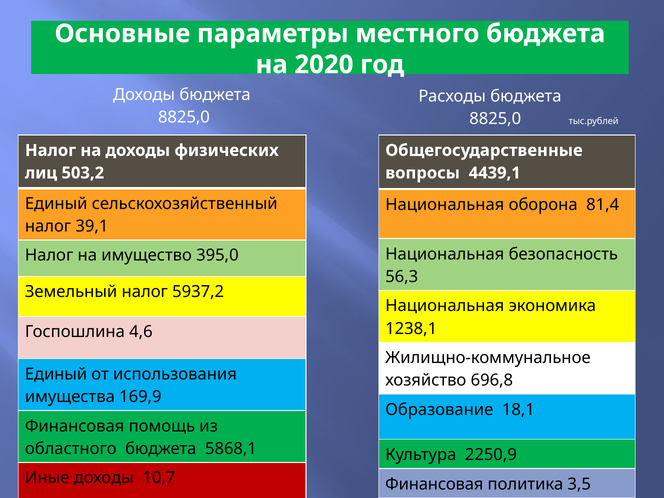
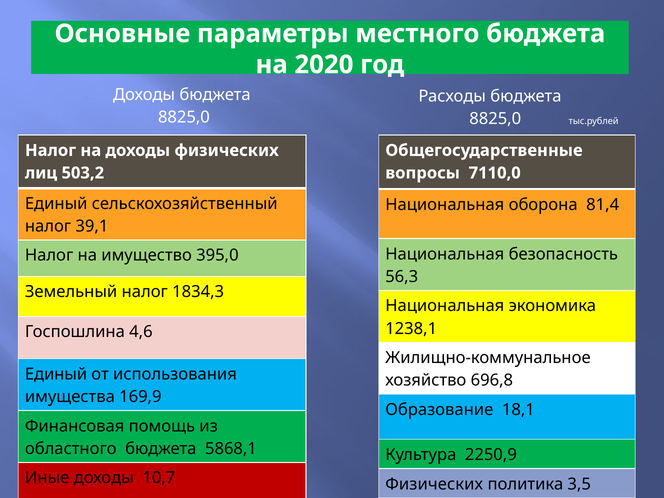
4439,1: 4439,1 -> 7110,0
5937,2: 5937,2 -> 1834,3
Финансовая at (434, 484): Финансовая -> Физических
